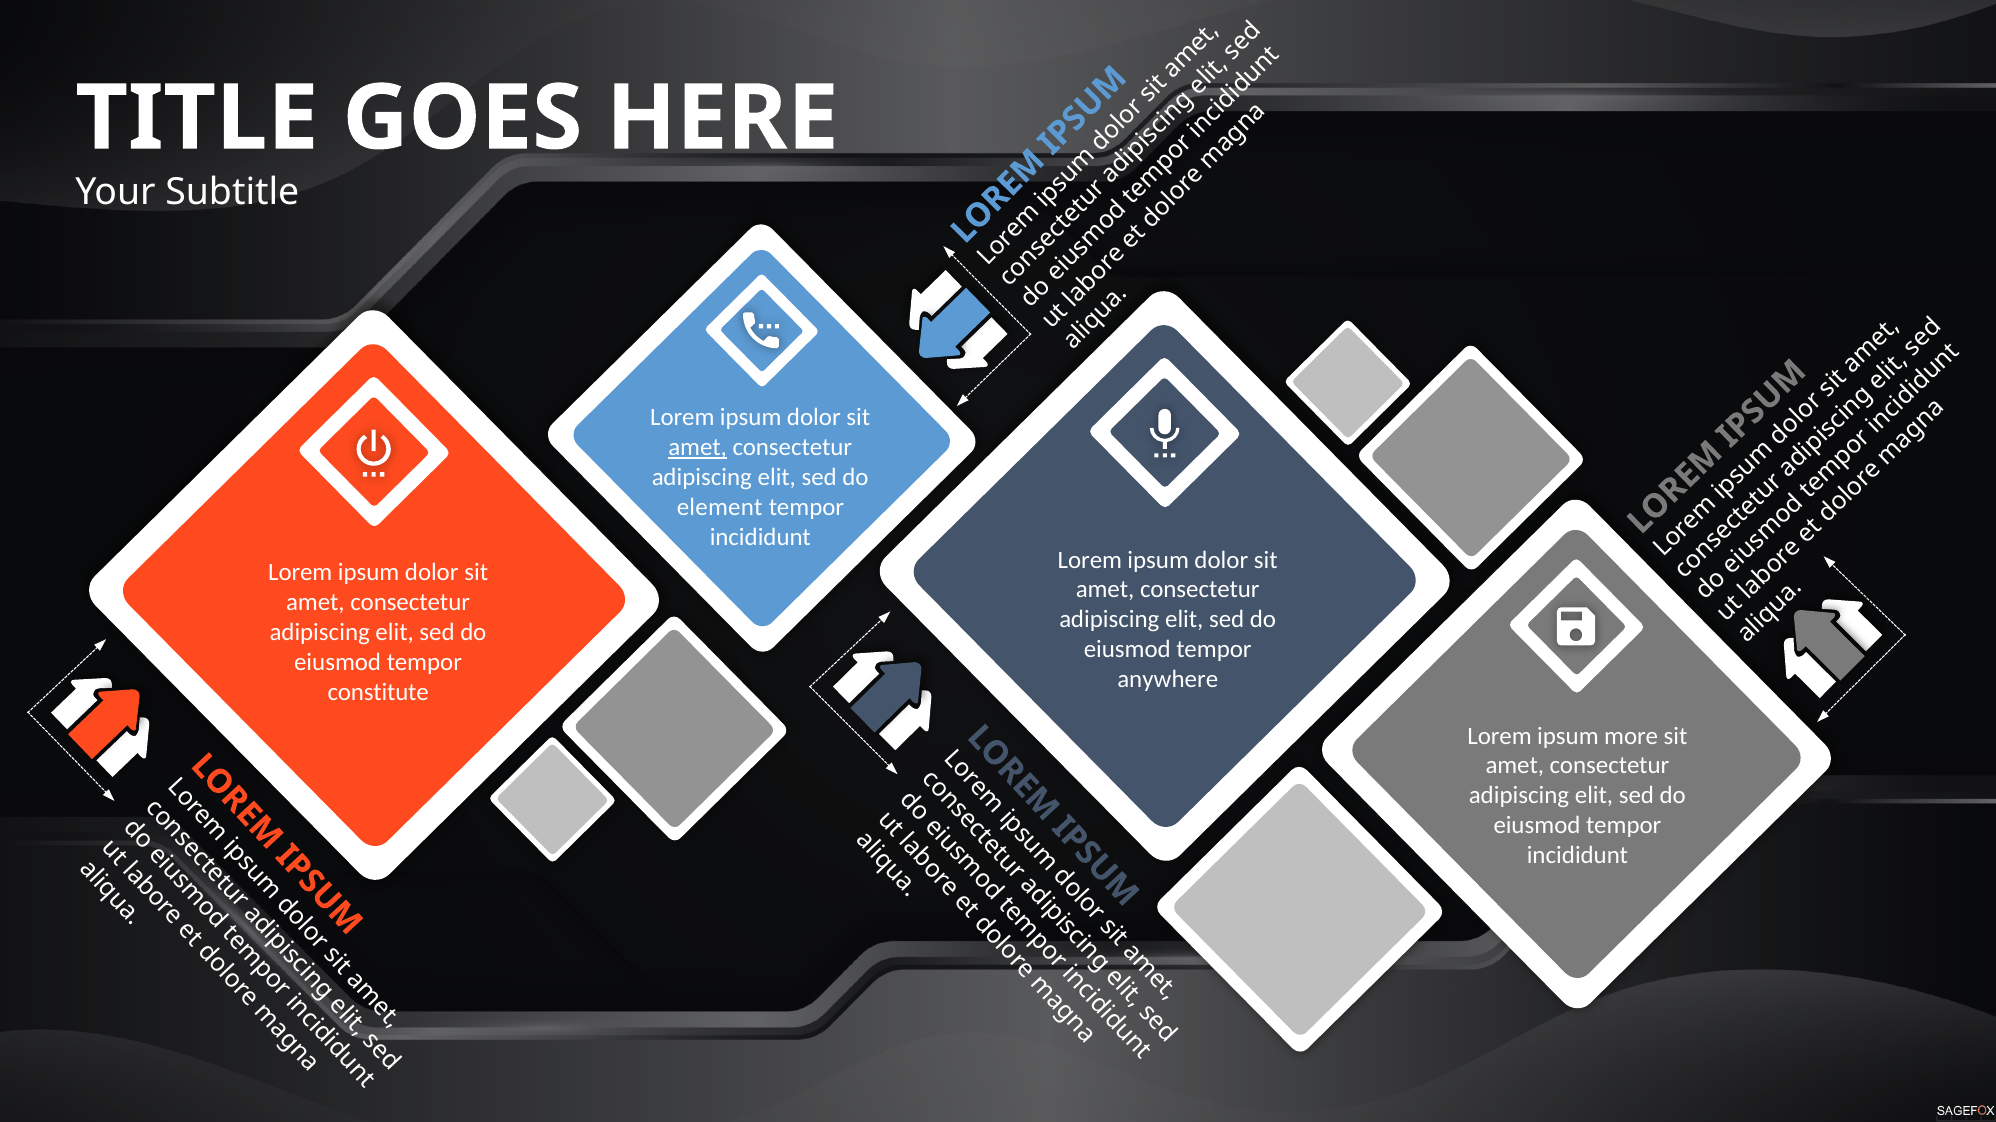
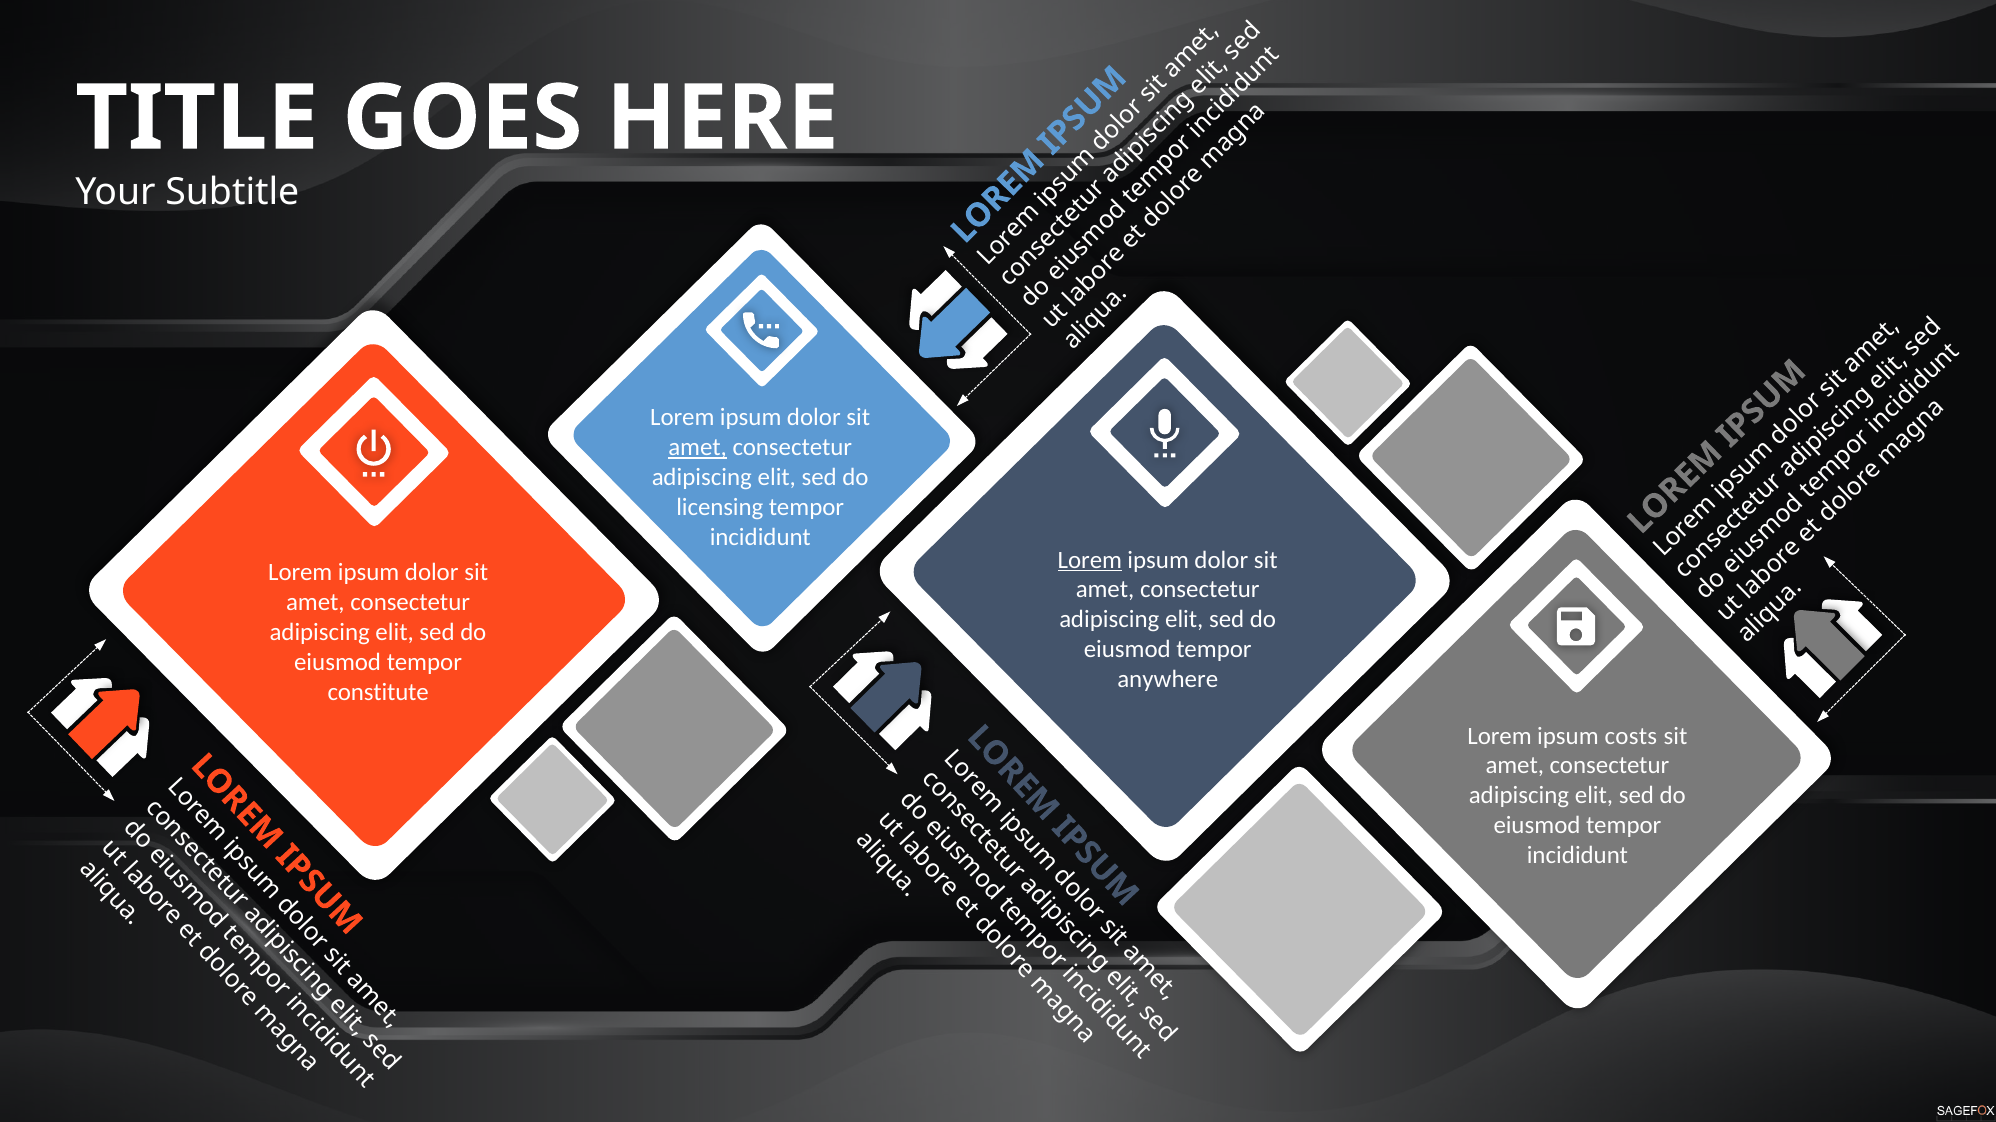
element: element -> licensing
Lorem at (1090, 560) underline: none -> present
more: more -> costs
